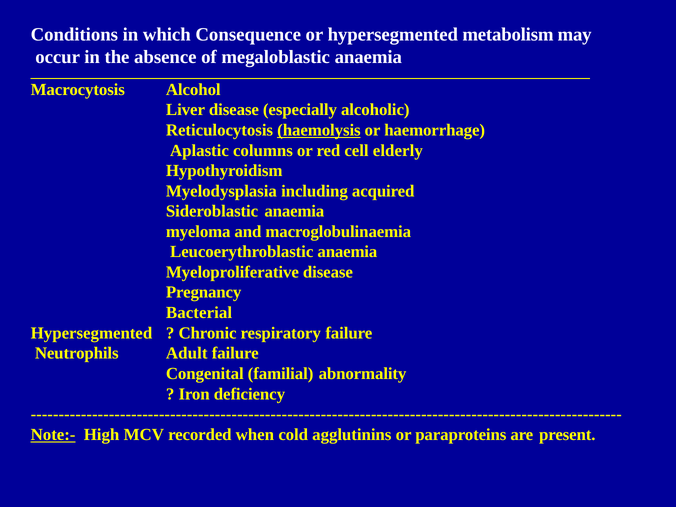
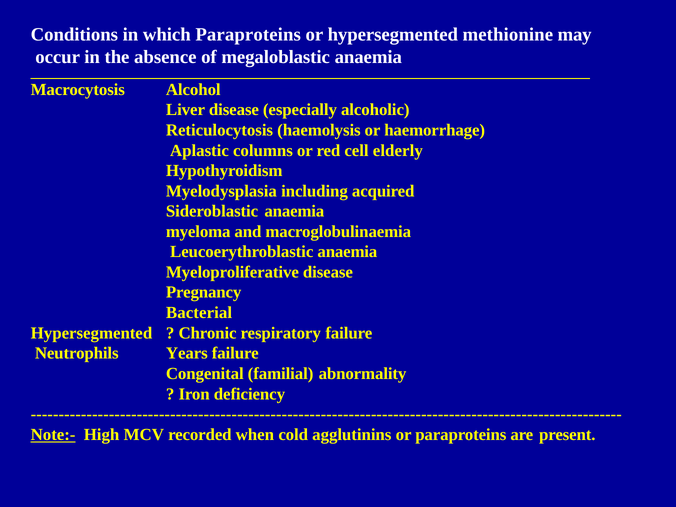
which Consequence: Consequence -> Paraproteins
metabolism: metabolism -> methionine
haemolysis underline: present -> none
Adult: Adult -> Years
